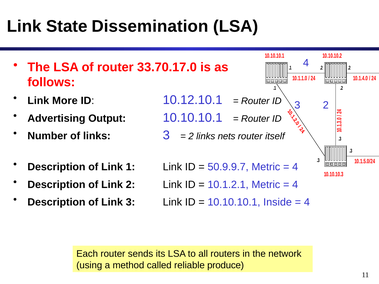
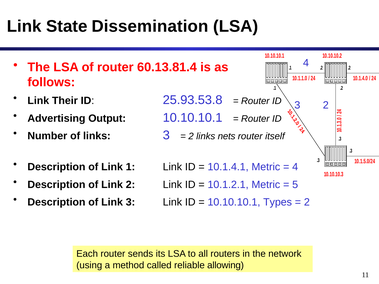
33.70.17.0: 33.70.17.0 -> 60.13.81.4
More: More -> Their
10.12.10.1: 10.12.10.1 -> 25.93.53.8
50.9.9.7: 50.9.9.7 -> 10.1.4.1
4 at (295, 185): 4 -> 5
Inside: Inside -> Types
4 at (307, 202): 4 -> 2
produce: produce -> allowing
